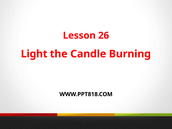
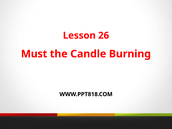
Light: Light -> Must
